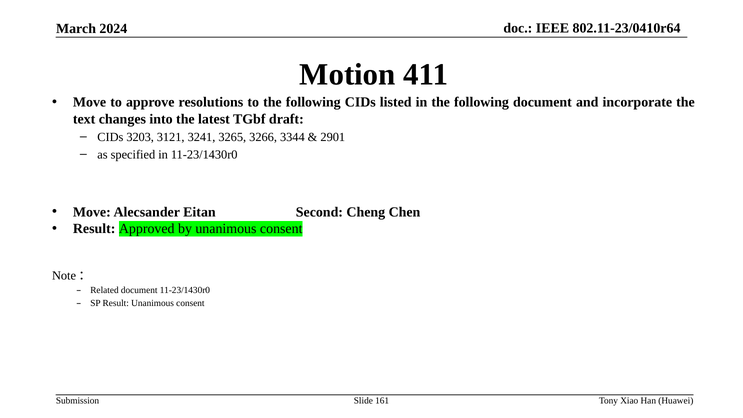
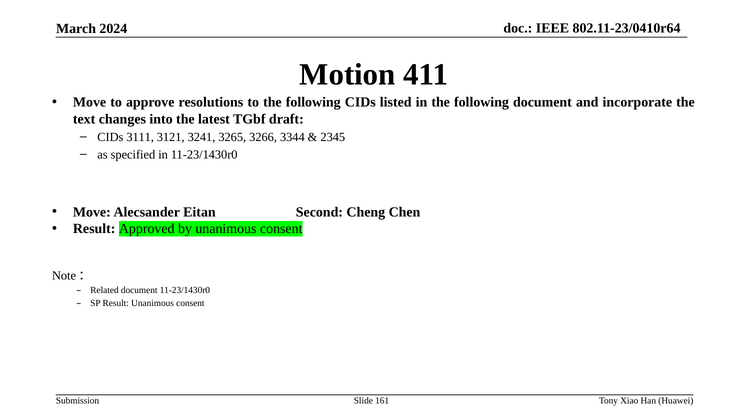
3203: 3203 -> 3111
2901: 2901 -> 2345
